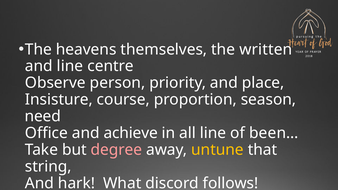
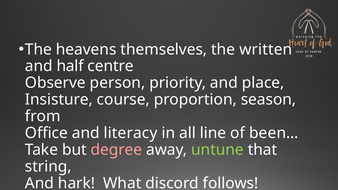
and line: line -> half
need: need -> from
achieve: achieve -> literacy
untune colour: yellow -> light green
